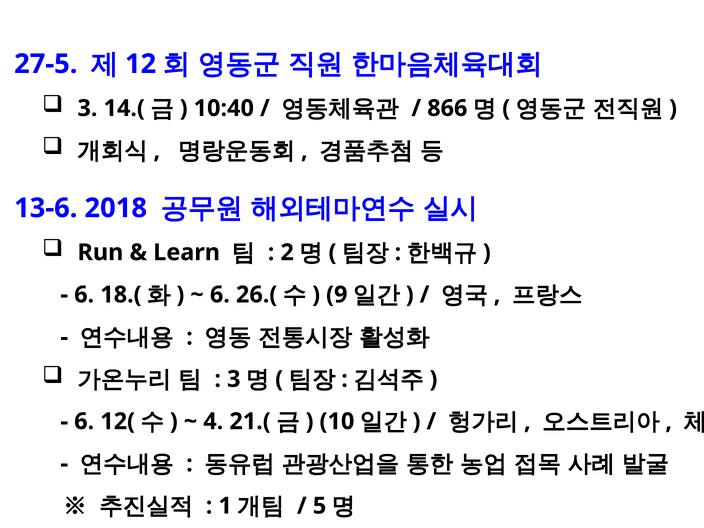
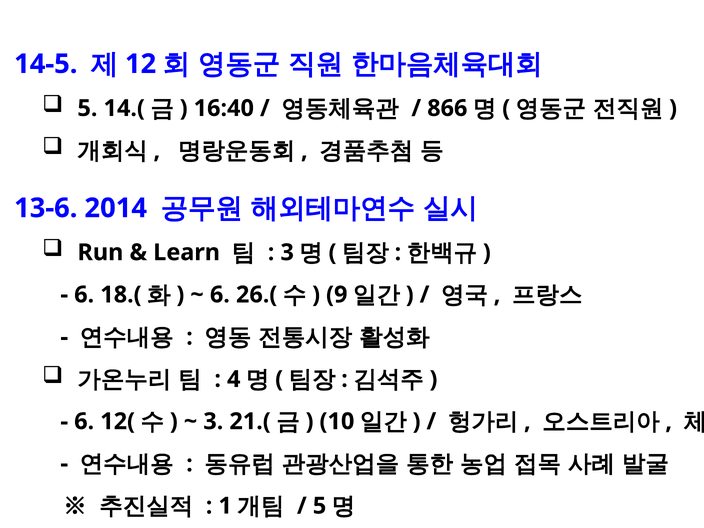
27-5: 27-5 -> 14-5
3 at (87, 108): 3 -> 5
10:40: 10:40 -> 16:40
2018: 2018 -> 2014
2 at (287, 252): 2 -> 3
3 at (234, 379): 3 -> 4
4 at (213, 421): 4 -> 3
